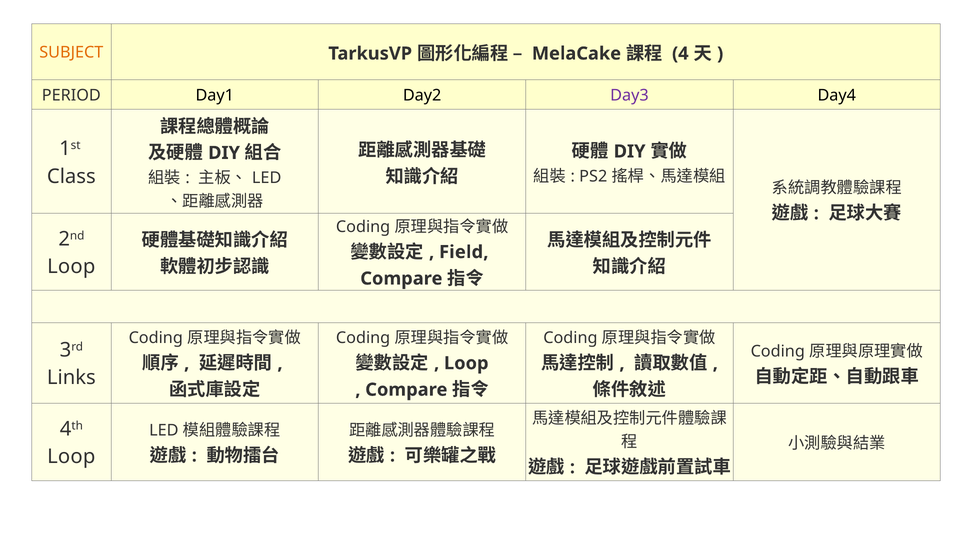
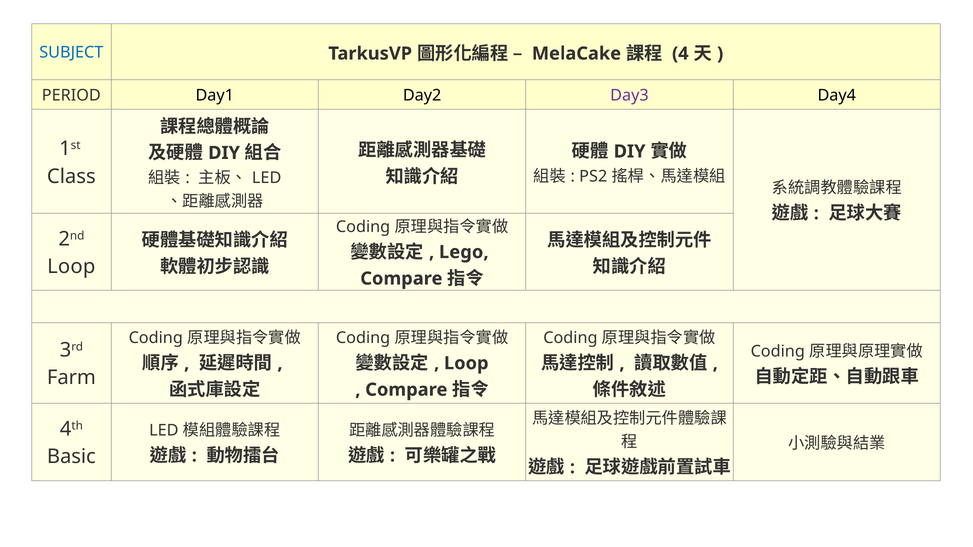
SUBJECT colour: orange -> blue
Field: Field -> Lego
Links: Links -> Farm
Loop at (71, 457): Loop -> Basic
